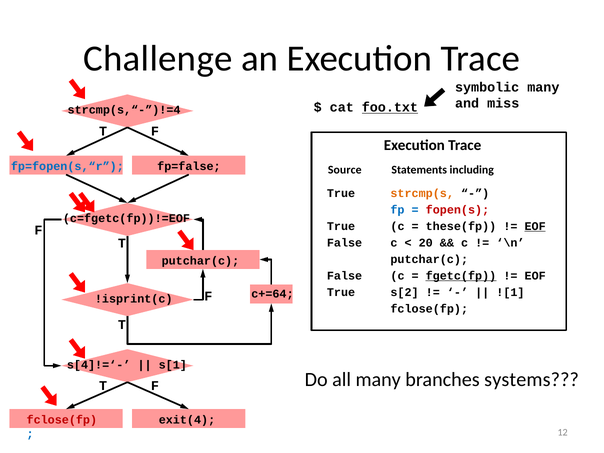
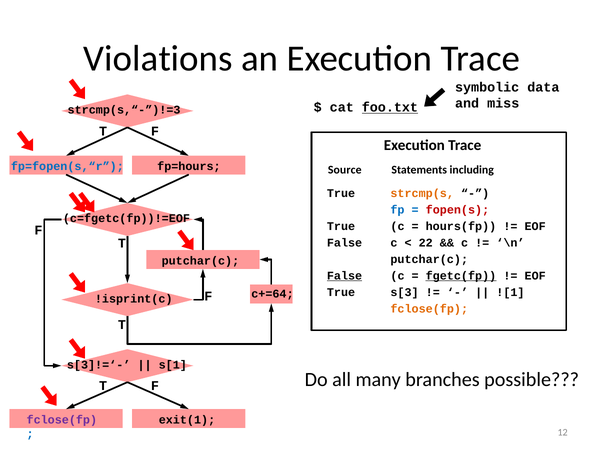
Challenge: Challenge -> Violations
symbolic many: many -> data
strcmp(s,“-”)!=4: strcmp(s,“-”)!=4 -> strcmp(s,“-”)!=3
fp=false: fp=false -> fp=hours
these(fp: these(fp -> hours(fp
EOF at (535, 226) underline: present -> none
20: 20 -> 22
False at (345, 276) underline: none -> present
s[2: s[2 -> s[3
fclose(fp at (429, 309) colour: black -> orange
s[4]!=‘-: s[4]!=‘- -> s[3]!=‘-
systems: systems -> possible
fclose(fp at (62, 420) colour: red -> purple
exit(4: exit(4 -> exit(1
